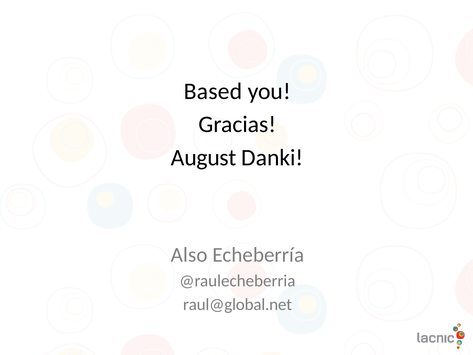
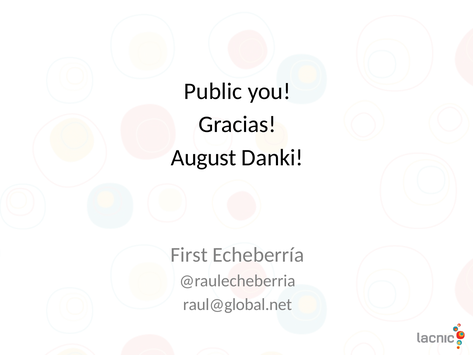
Based: Based -> Public
Also: Also -> First
